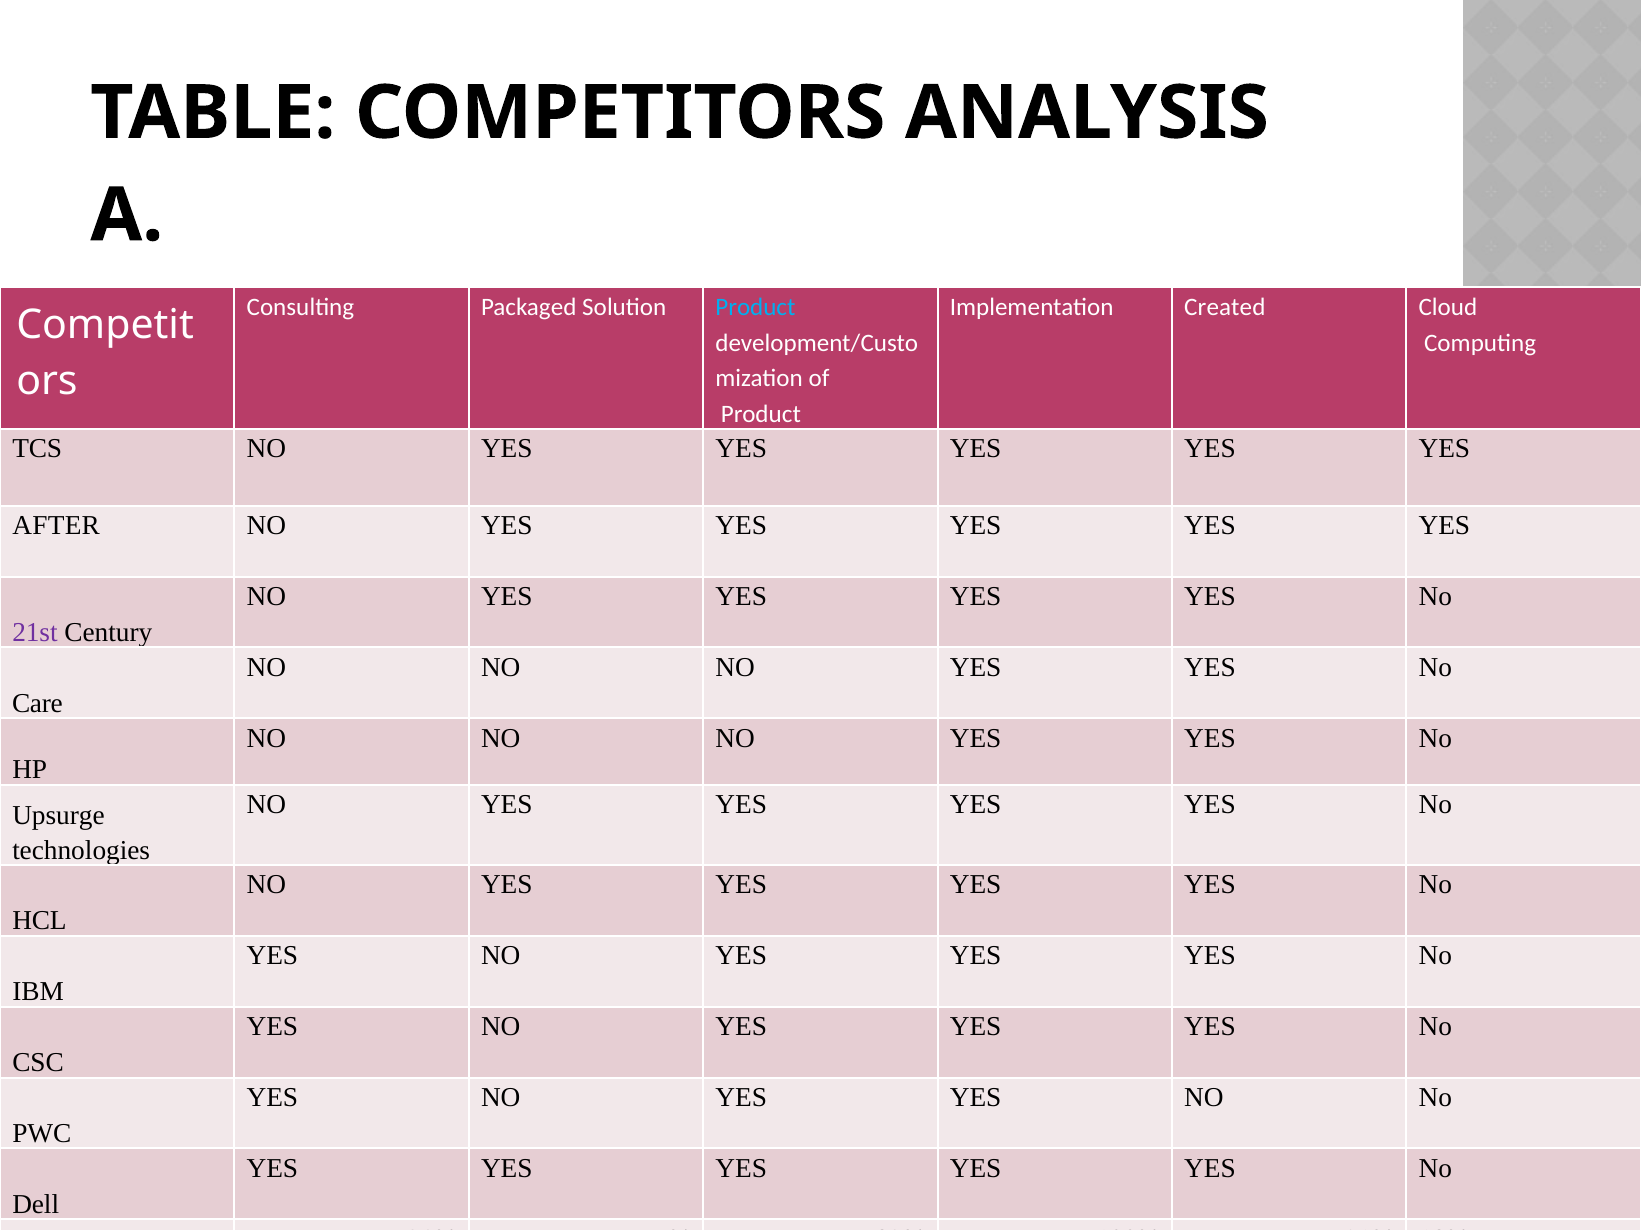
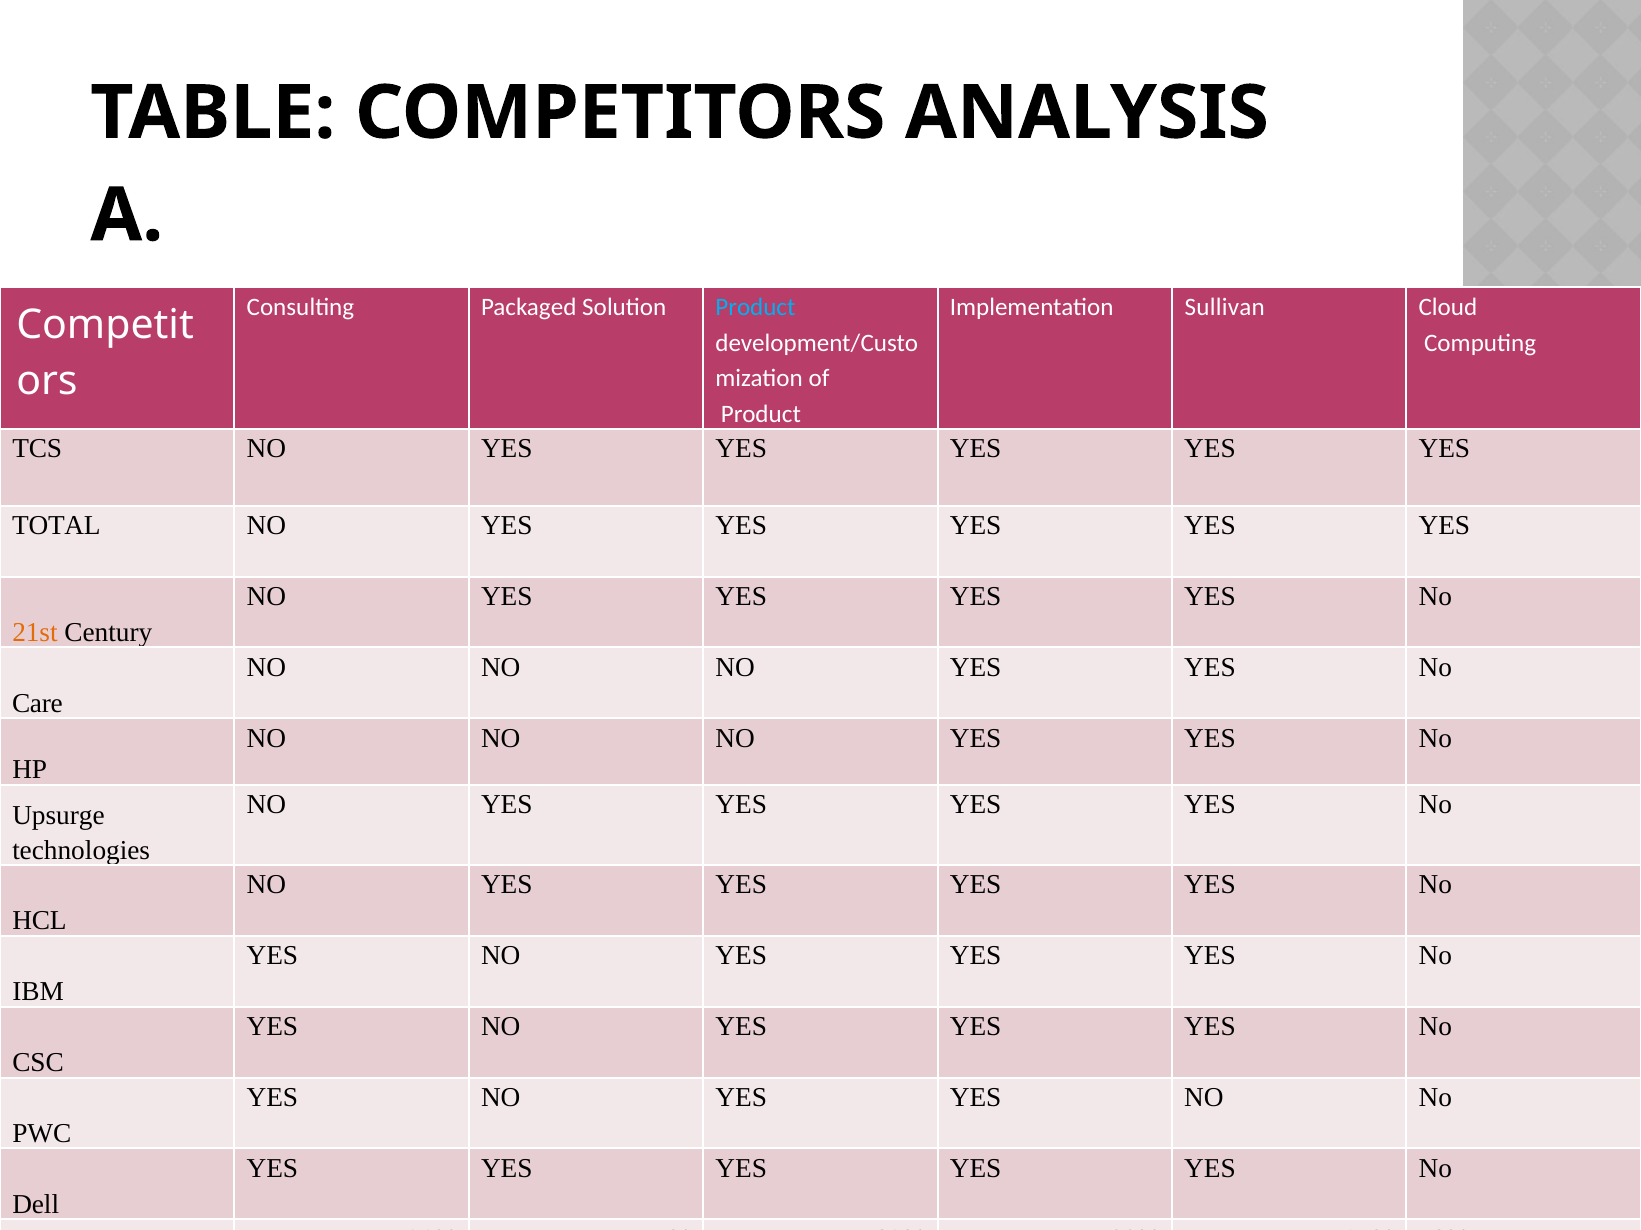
Created: Created -> Sullivan
AFTER: AFTER -> TOTAL
21st colour: purple -> orange
